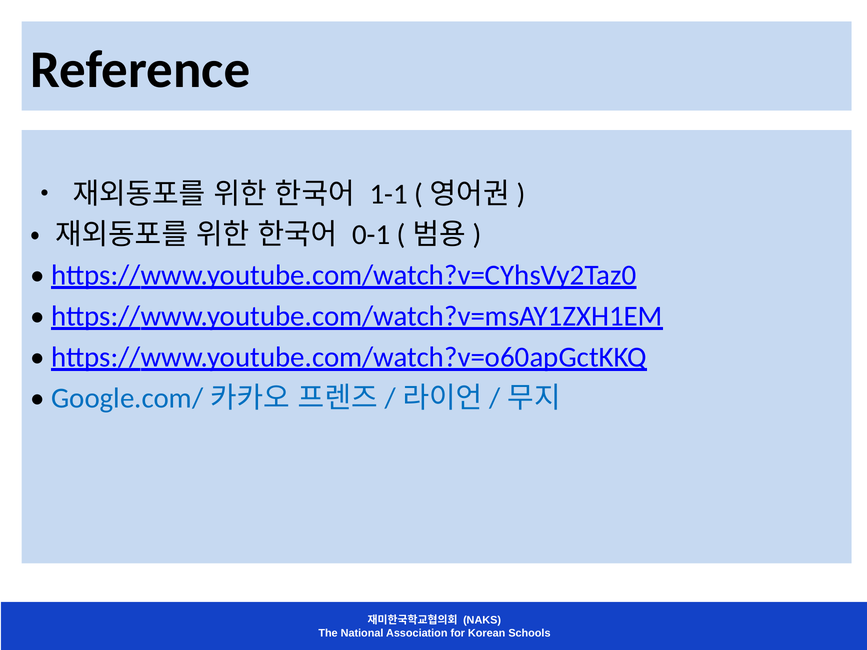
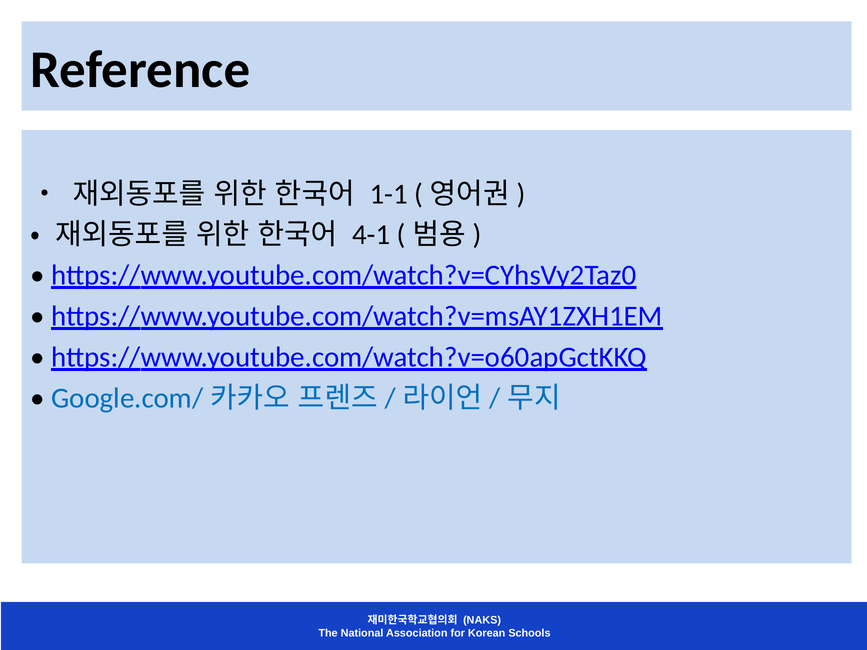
0-1: 0-1 -> 4-1
